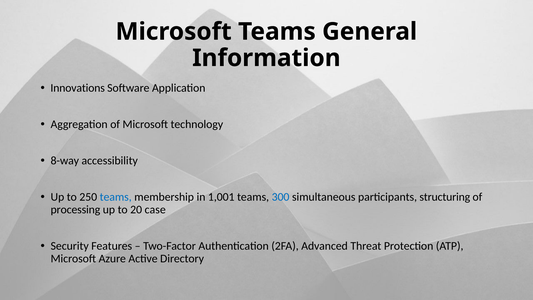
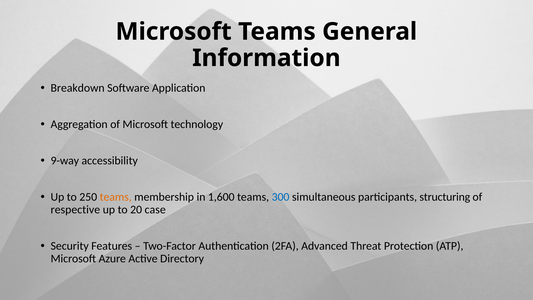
Innovations: Innovations -> Breakdown
8-way: 8-way -> 9-way
teams at (116, 197) colour: blue -> orange
1,001: 1,001 -> 1,600
processing: processing -> respective
